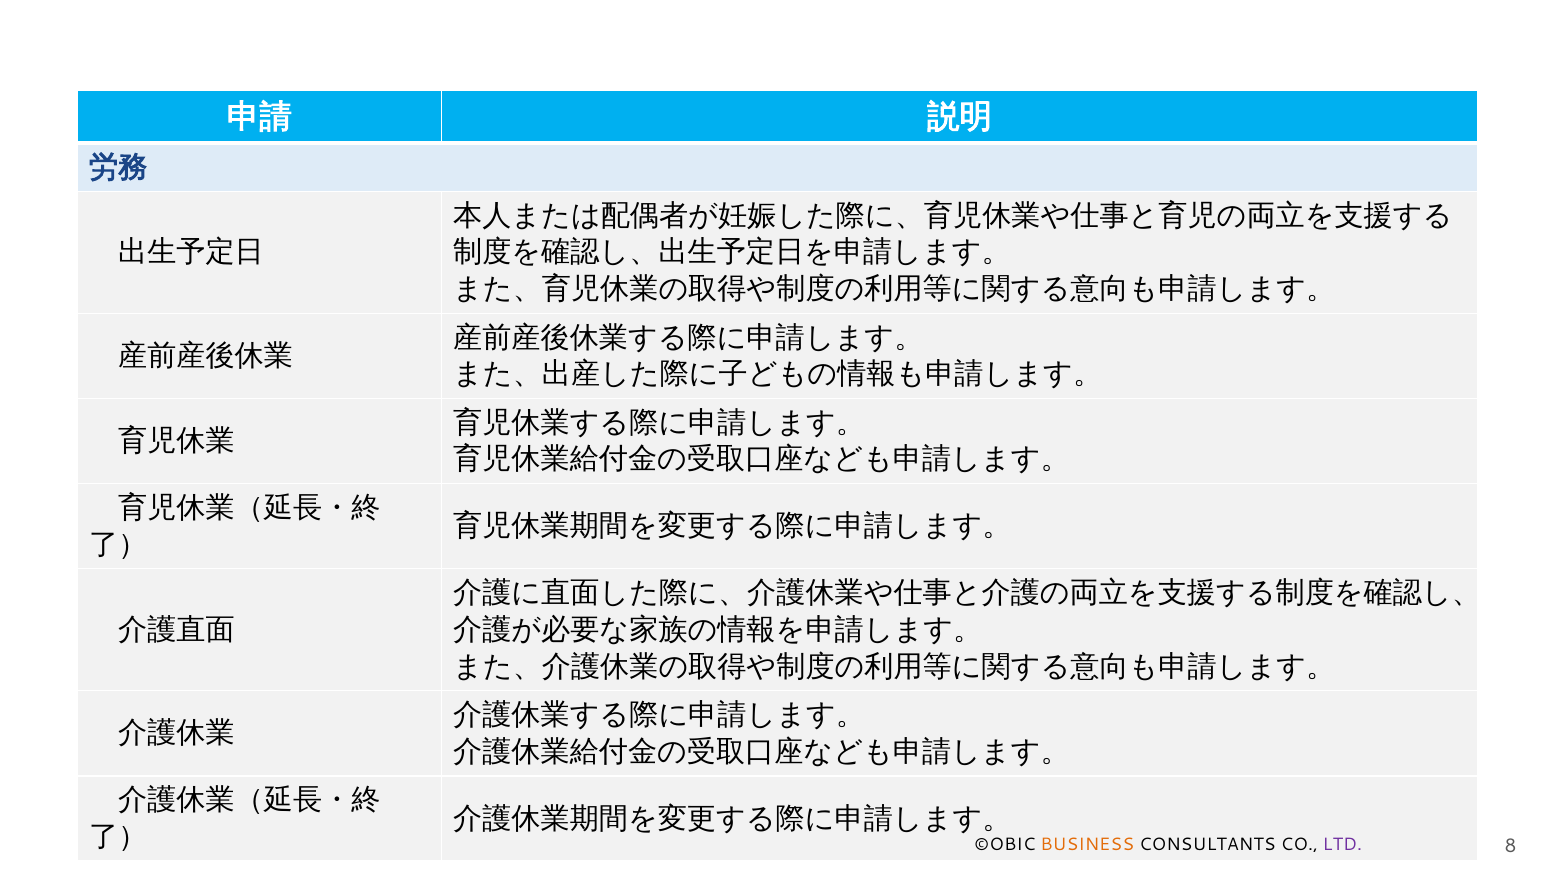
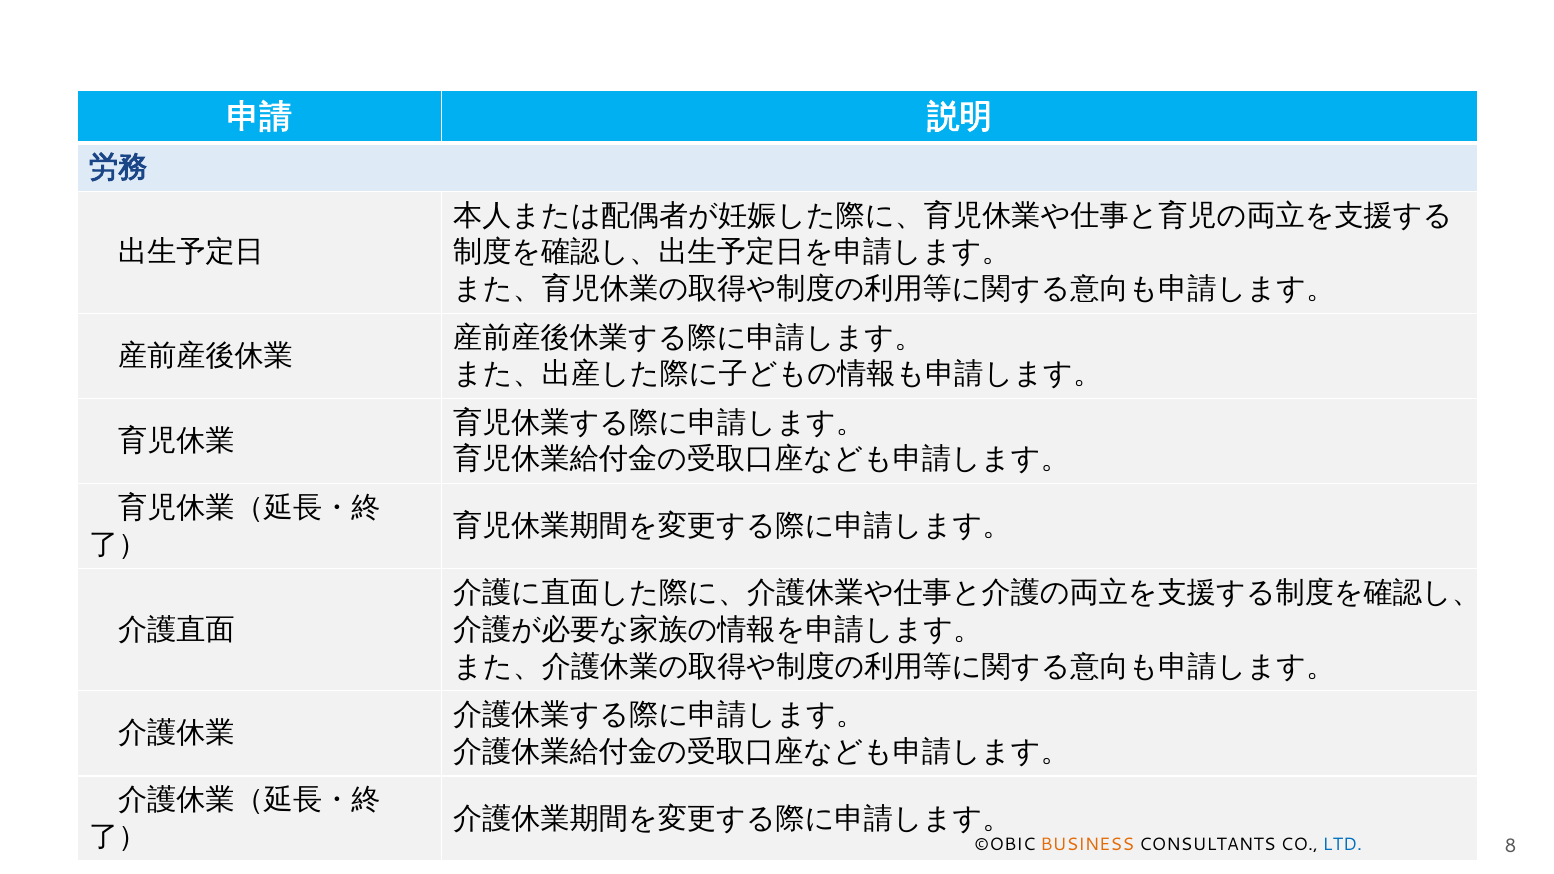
LTD colour: purple -> blue
